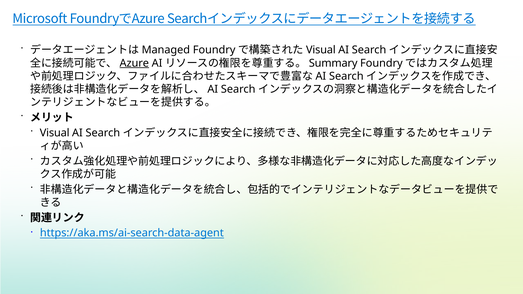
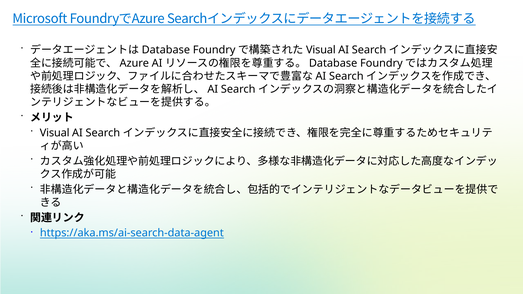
Managed at (166, 50): Managed -> Database
Azure underline: present -> none
Summary at (333, 63): Summary -> Database
